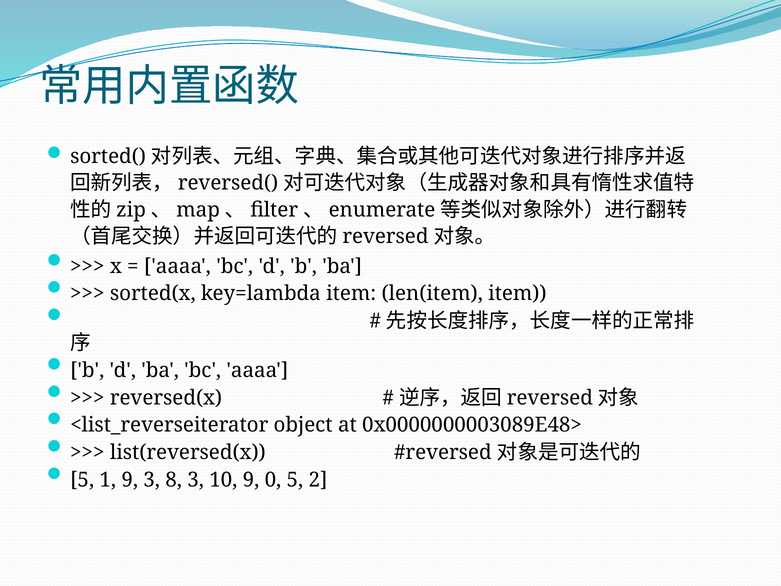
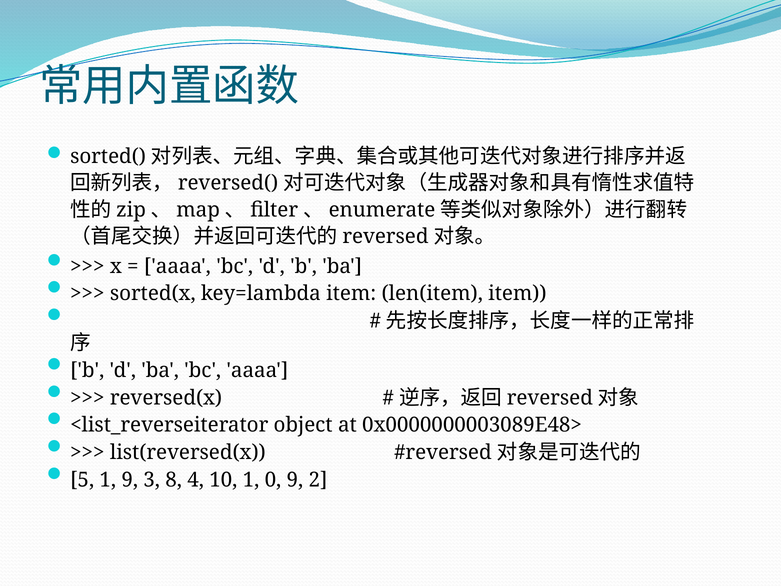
8 3: 3 -> 4
10 9: 9 -> 1
0 5: 5 -> 9
